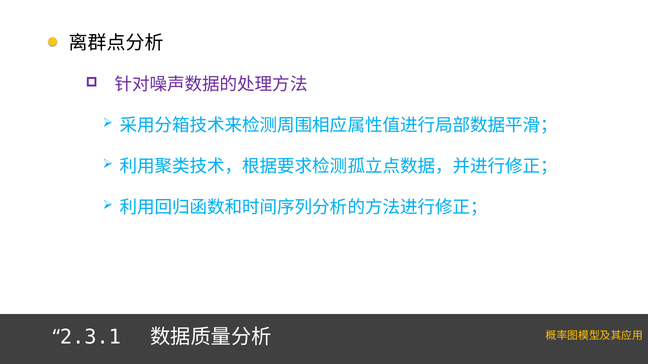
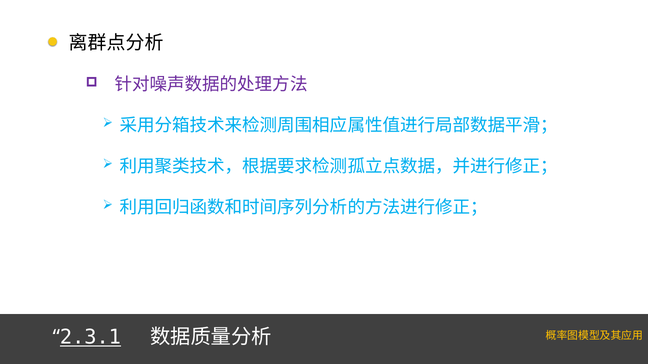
2.3.1 underline: none -> present
